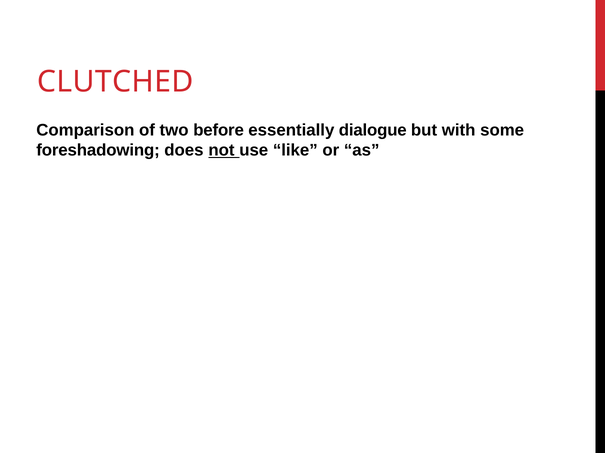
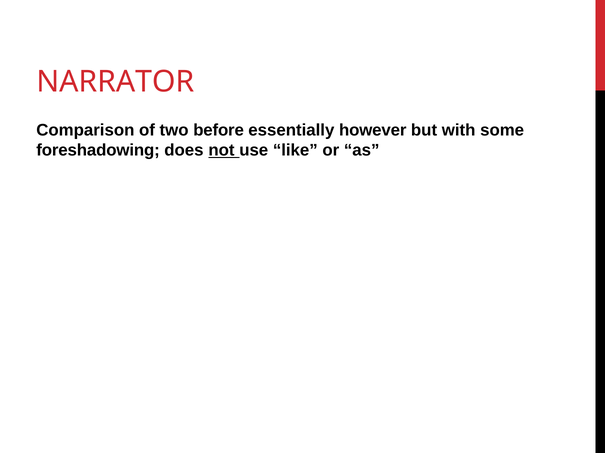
CLUTCHED: CLUTCHED -> NARRATOR
dialogue: dialogue -> however
